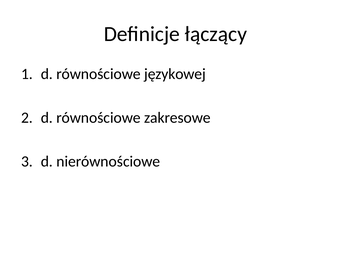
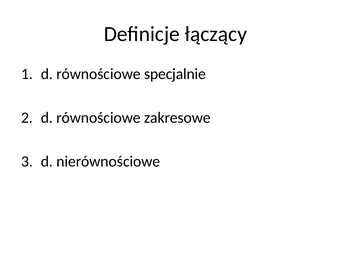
językowej: językowej -> specjalnie
